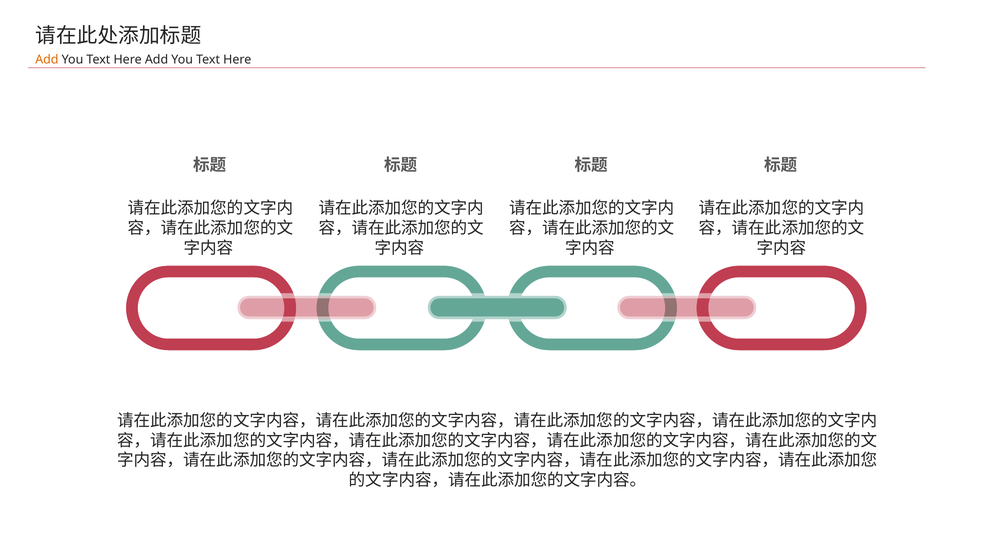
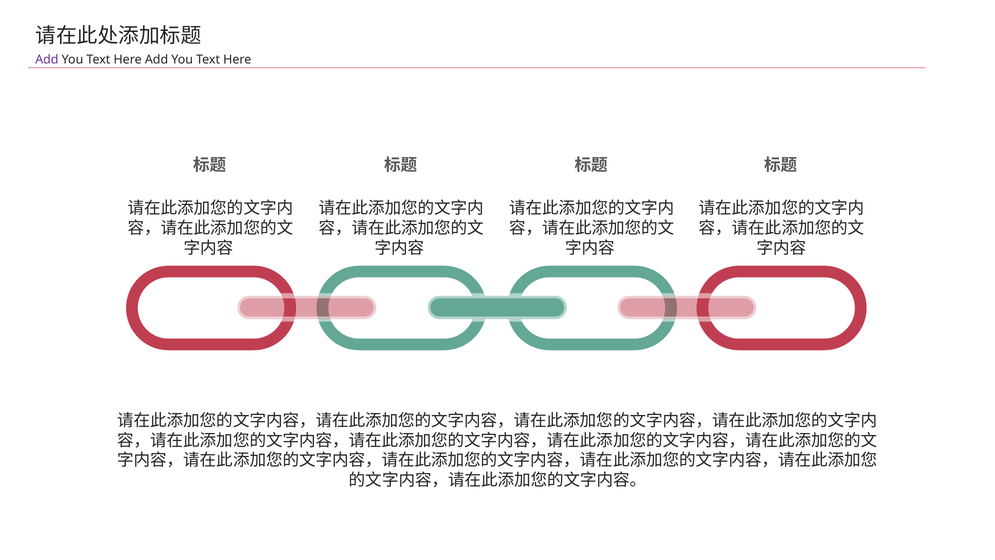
Add at (47, 60) colour: orange -> purple
